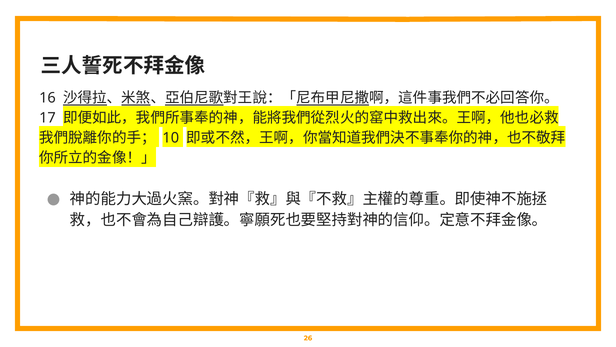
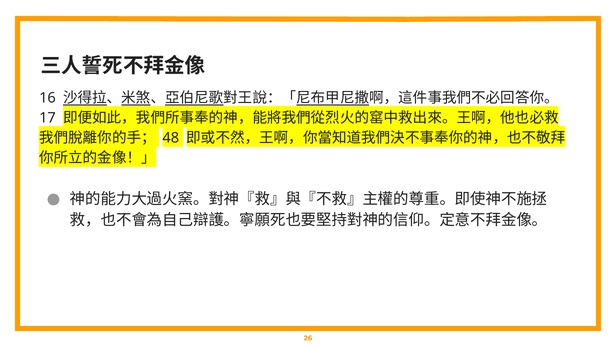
10: 10 -> 48
